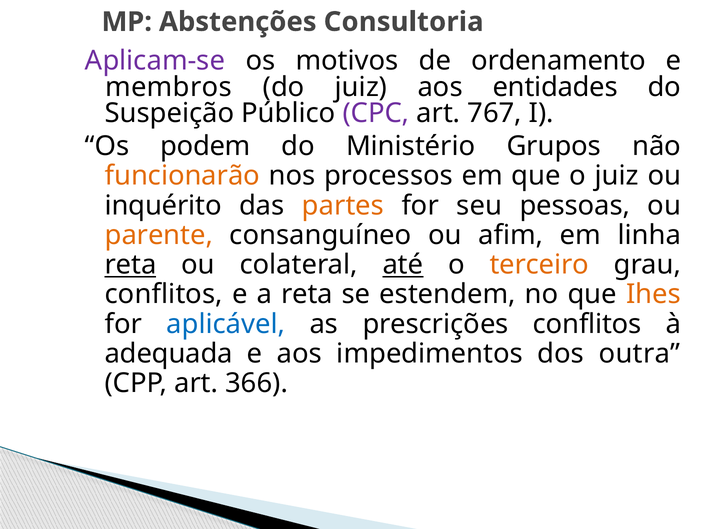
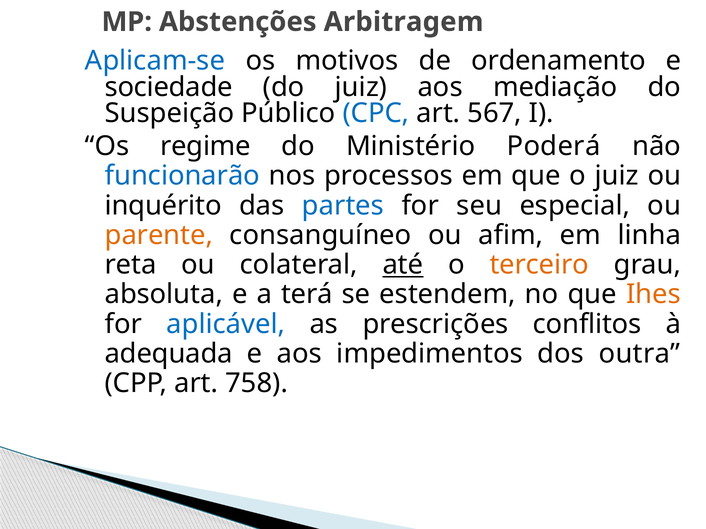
Consultoria: Consultoria -> Arbitragem
Aplicam-se colour: purple -> blue
membros: membros -> sociedade
entidades: entidades -> mediação
CPC colour: purple -> blue
767: 767 -> 567
podem: podem -> regime
Grupos: Grupos -> Poderá
funcionarão colour: orange -> blue
partes colour: orange -> blue
pessoas: pessoas -> especial
reta at (131, 265) underline: present -> none
conflitos at (164, 295): conflitos -> absoluta
a reta: reta -> terá
366: 366 -> 758
